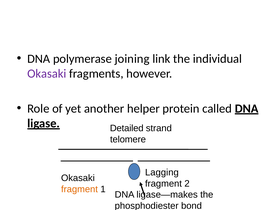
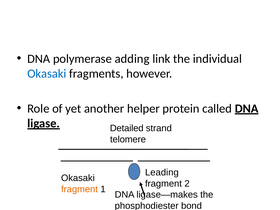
joining: joining -> adding
Okasaki at (47, 74) colour: purple -> blue
Lagging: Lagging -> Leading
